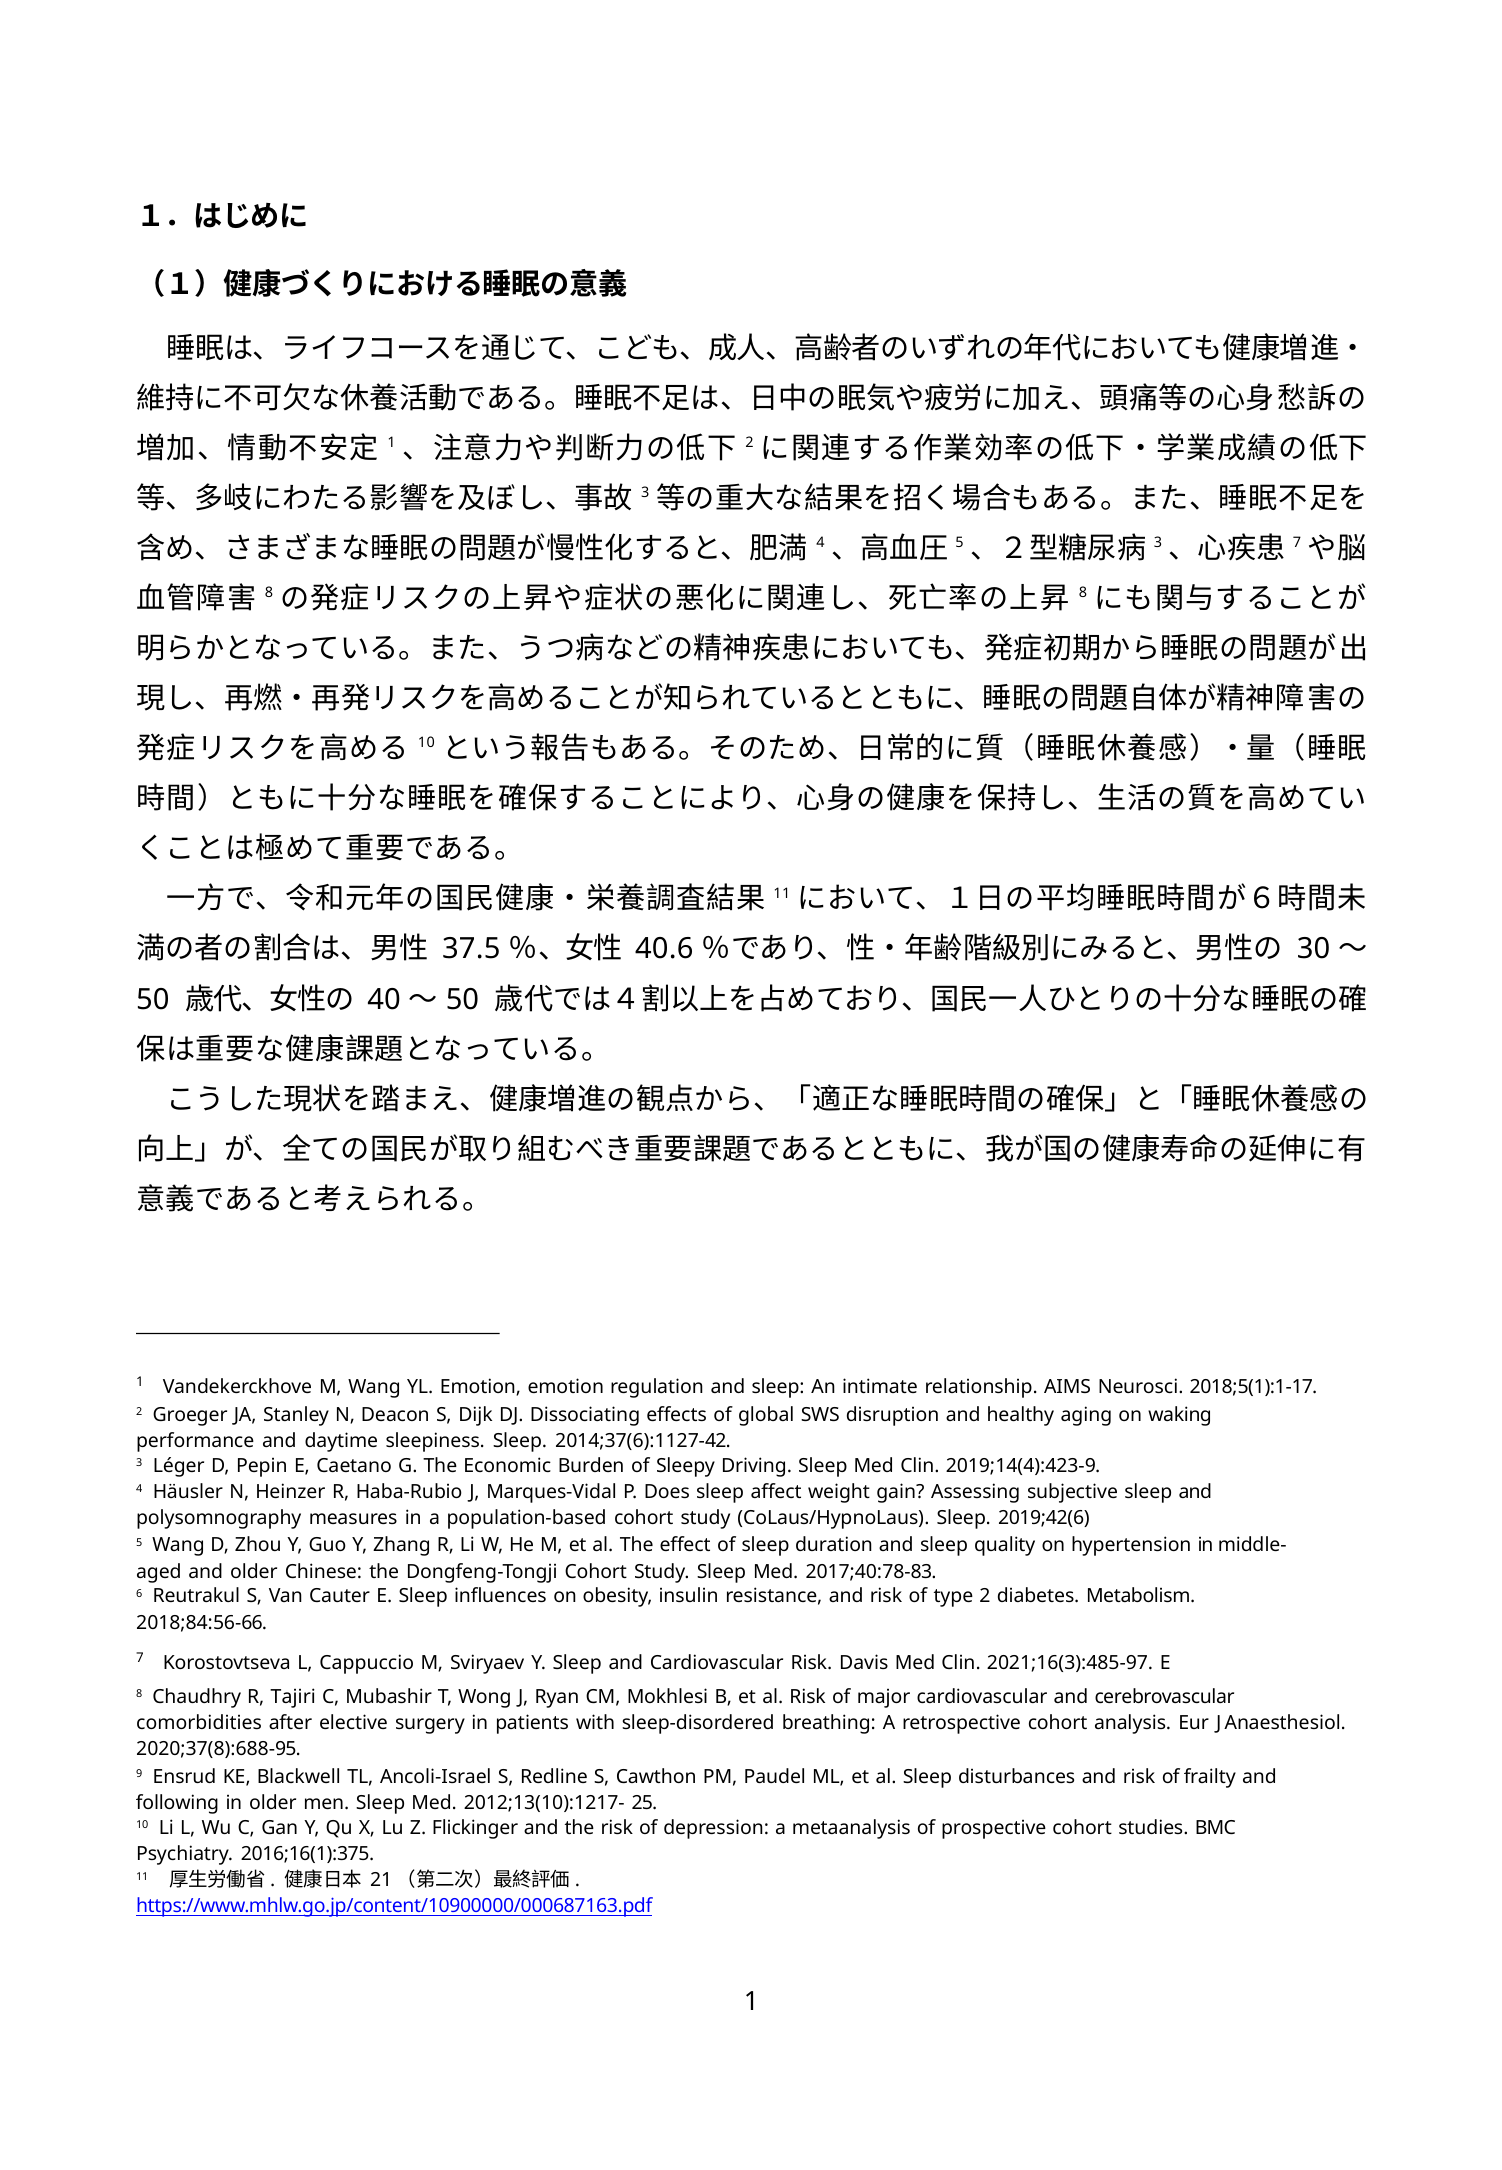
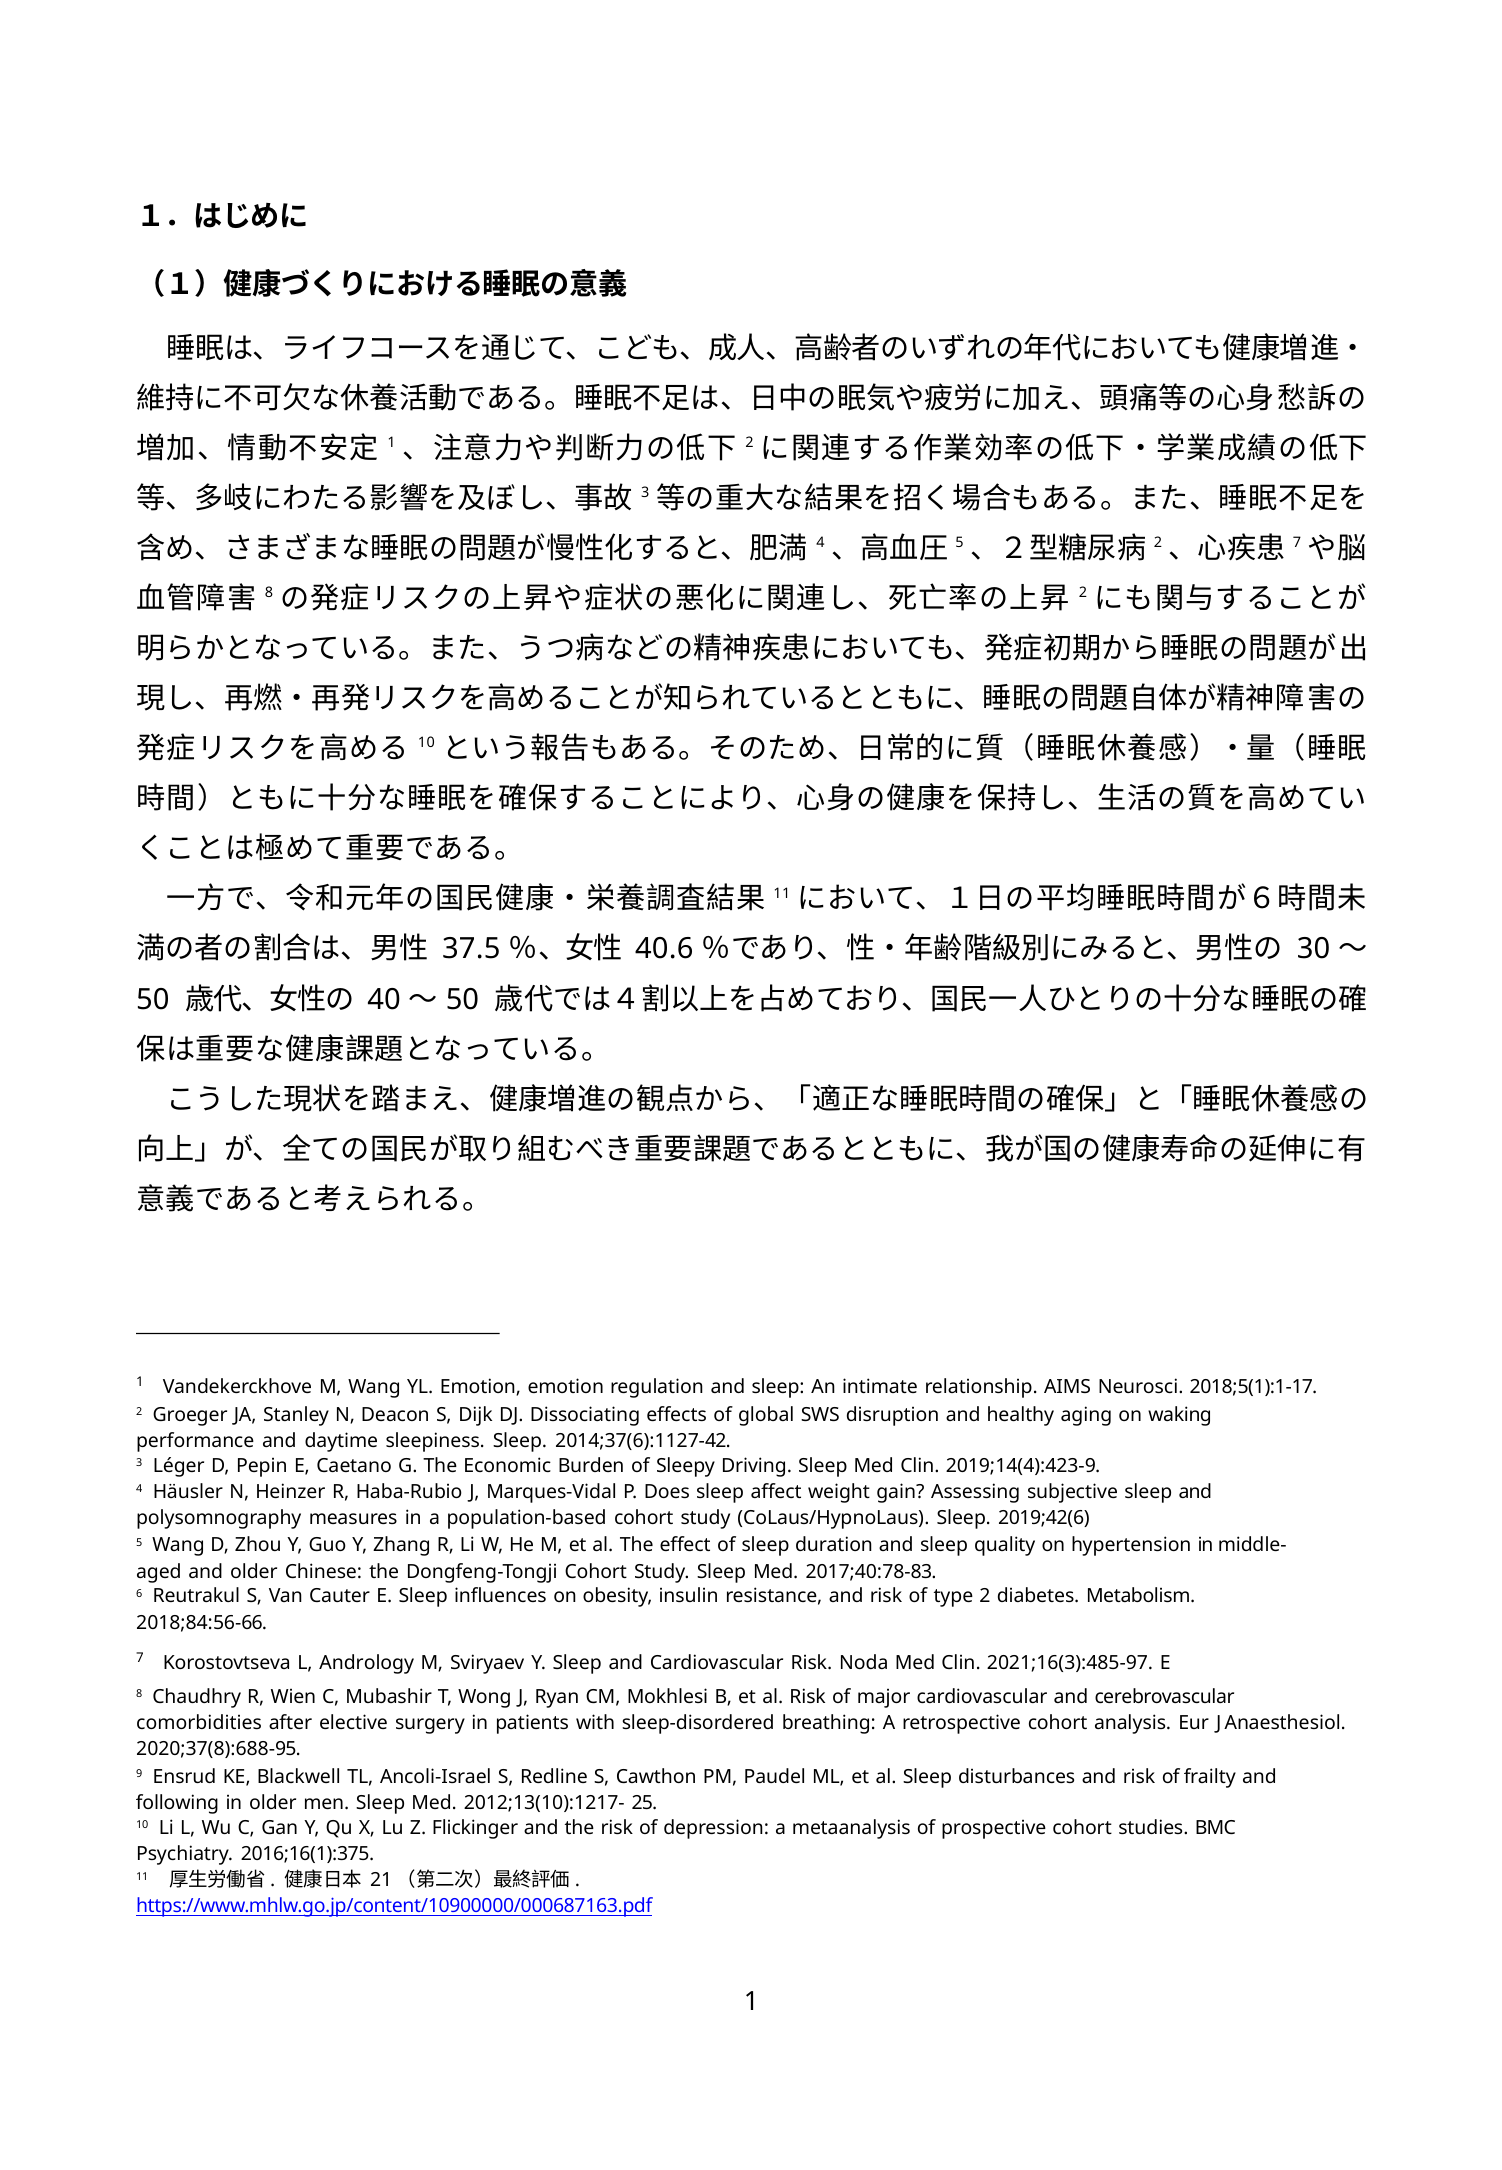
3 at (1158, 543): 3 -> 2
8 at (1083, 593): 8 -> 2
Cappuccio: Cappuccio -> Andrology
Davis: Davis -> Noda
Tajiri: Tajiri -> Wien
